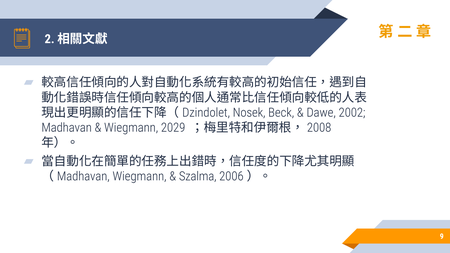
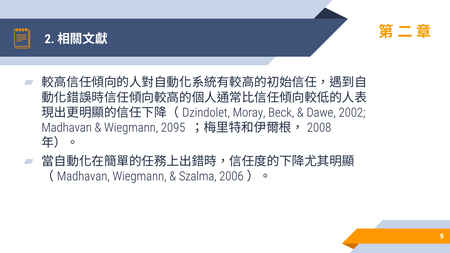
Nosek: Nosek -> Moray
2029: 2029 -> 2095
